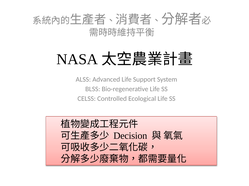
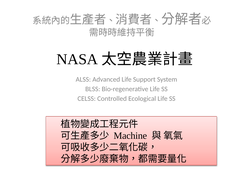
Decision: Decision -> Machine
